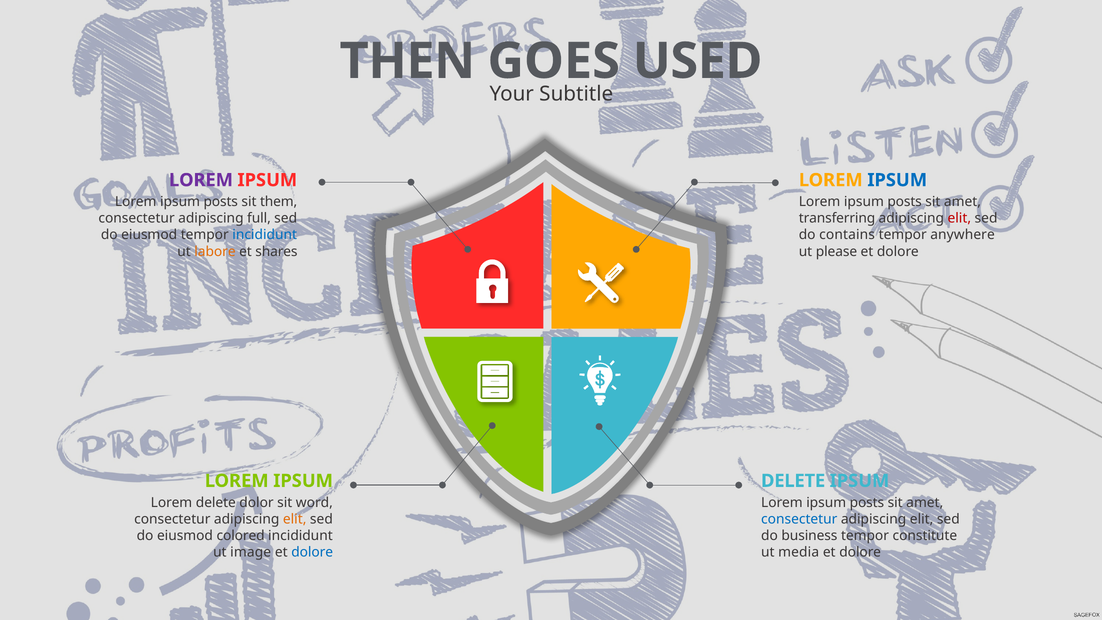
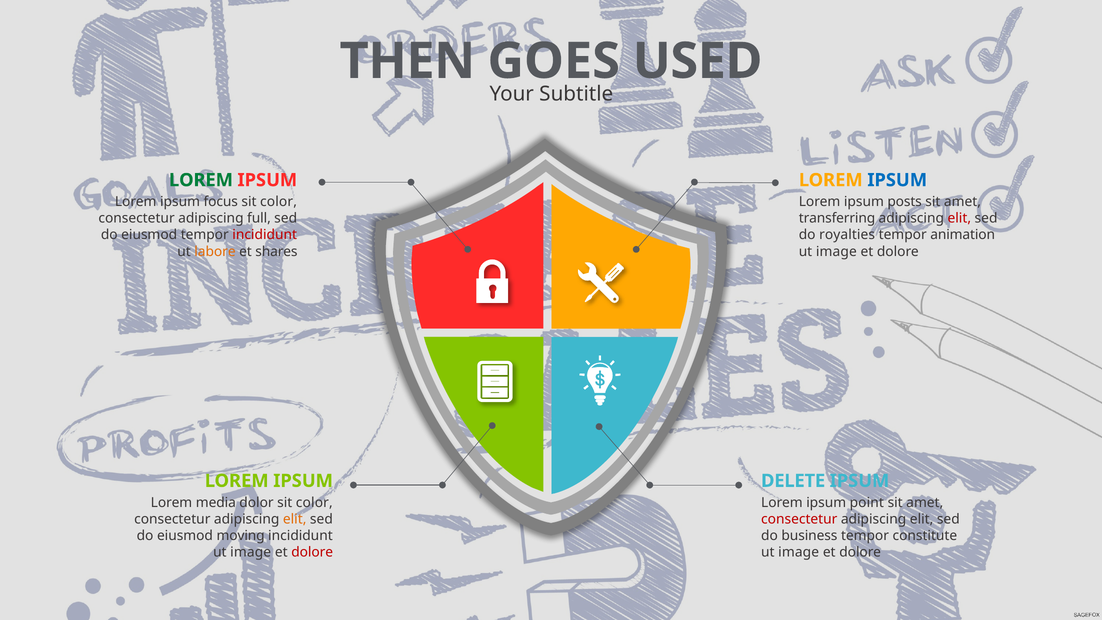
LOREM at (201, 180) colour: purple -> green
posts at (221, 202): posts -> focus
them at (279, 202): them -> color
incididunt at (265, 235) colour: blue -> red
contains: contains -> royalties
anywhere: anywhere -> animation
please at (836, 251): please -> image
Lorem delete: delete -> media
dolor sit word: word -> color
posts at (867, 502): posts -> point
consectetur at (799, 519) colour: blue -> red
colored: colored -> moving
dolore at (312, 552) colour: blue -> red
media at (799, 552): media -> image
